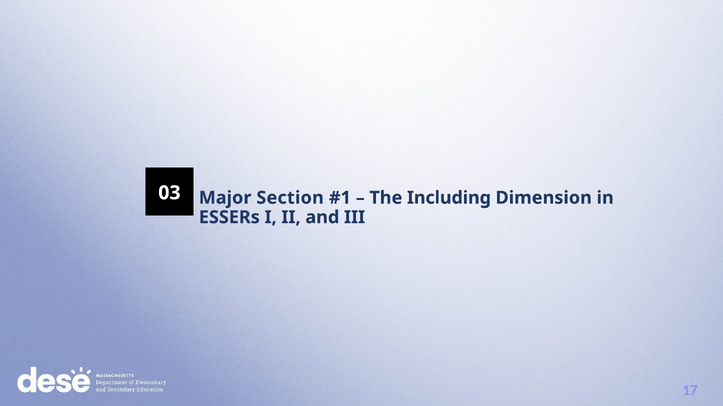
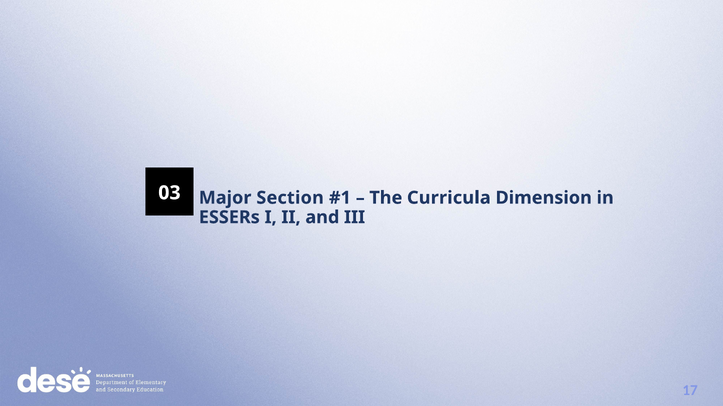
Including: Including -> Curricula
